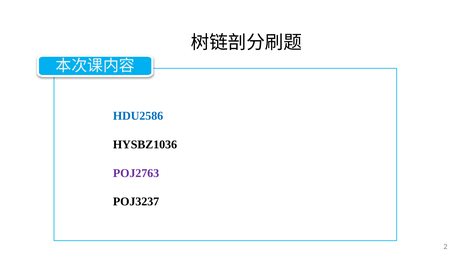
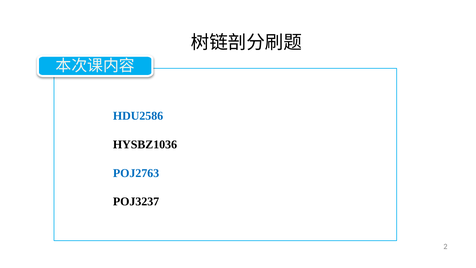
POJ2763 colour: purple -> blue
